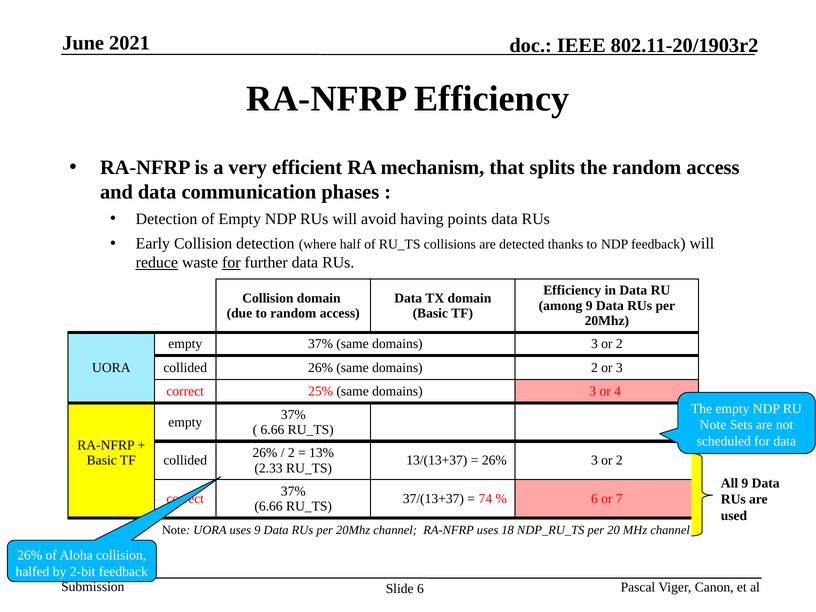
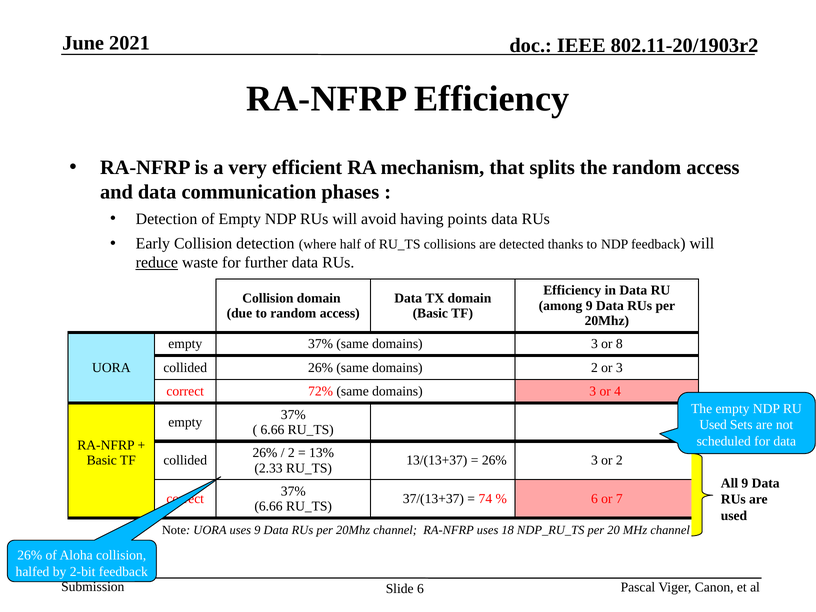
for at (231, 263) underline: present -> none
domains 3 or 2: 2 -> 8
25%: 25% -> 72%
Note at (713, 425): Note -> Used
